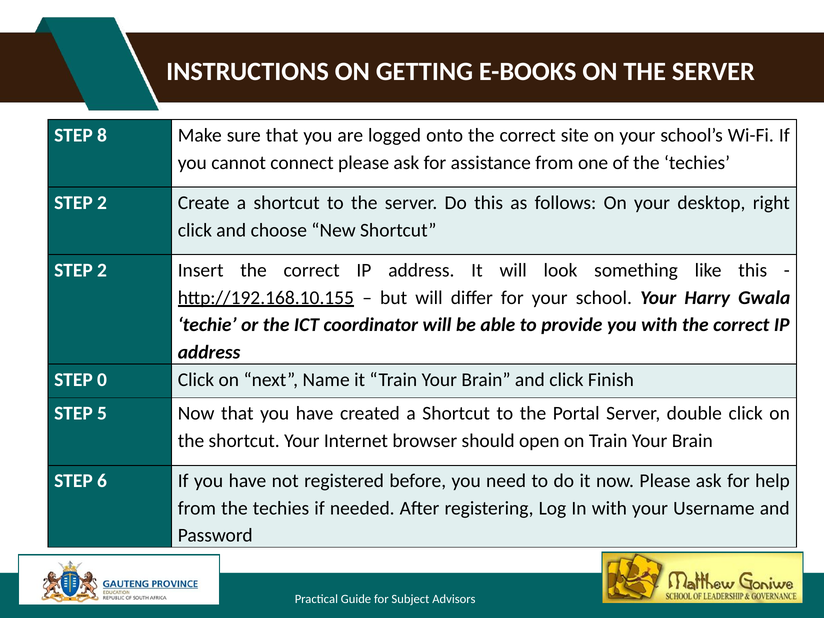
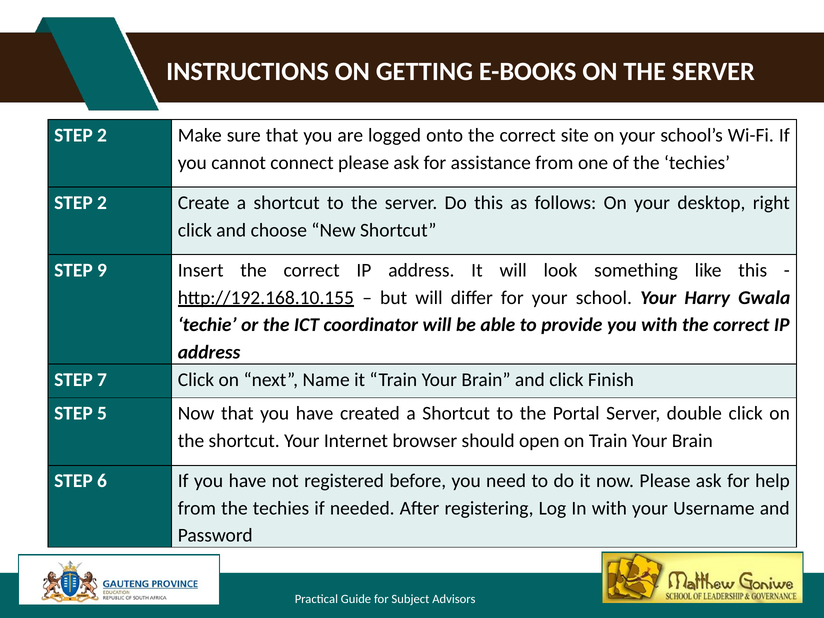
8 at (102, 135): 8 -> 2
2 at (102, 270): 2 -> 9
0: 0 -> 7
